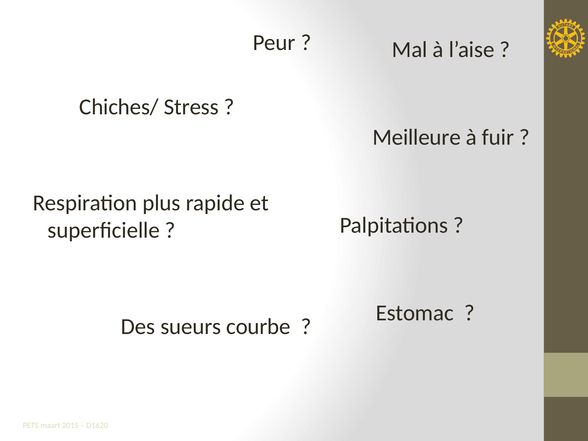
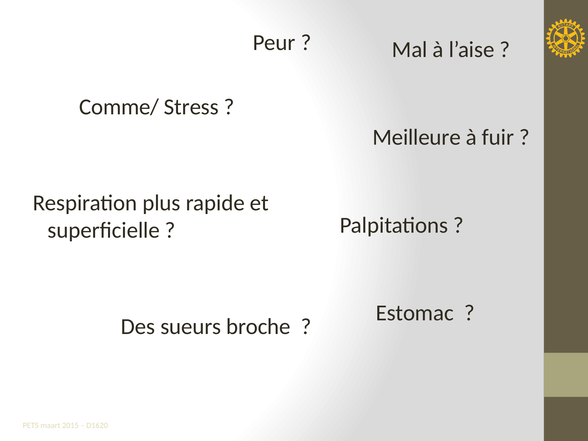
Chiches/: Chiches/ -> Comme/
courbe: courbe -> broche
